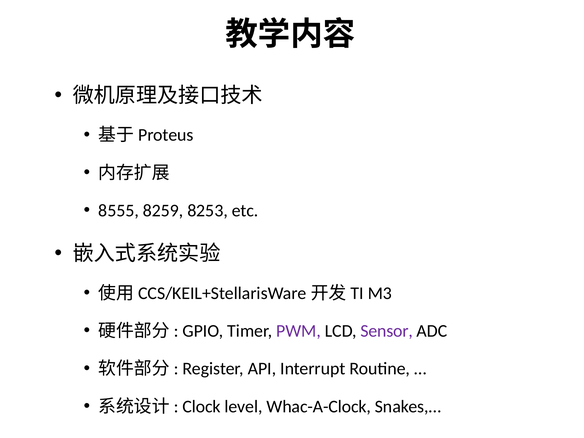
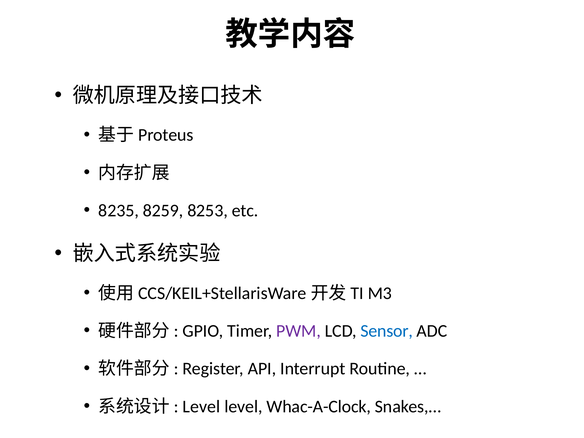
8555: 8555 -> 8235
Sensor colour: purple -> blue
Clock at (202, 406): Clock -> Level
